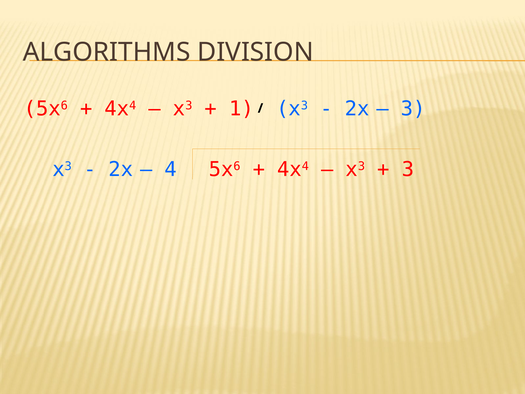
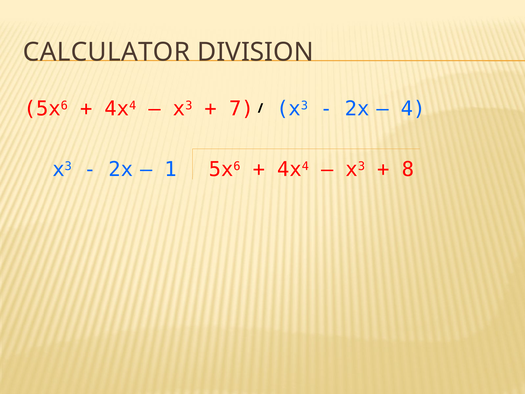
ALGORITHMS: ALGORITHMS -> CALCULATOR
1: 1 -> 7
3 at (413, 109): 3 -> 4
4: 4 -> 1
3 at (408, 169): 3 -> 8
